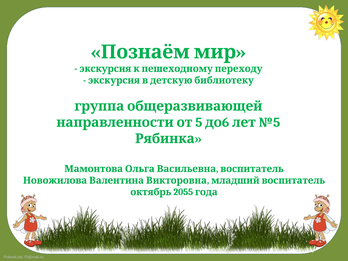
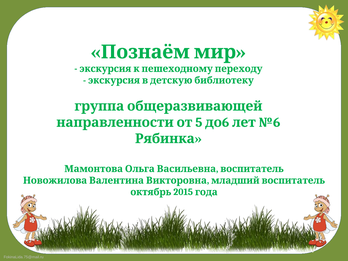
№5: №5 -> №6
2055: 2055 -> 2015
